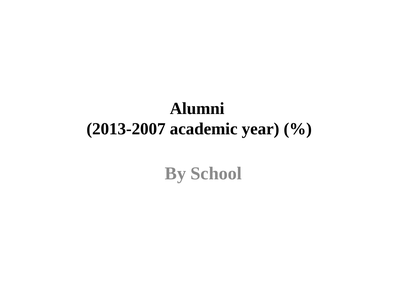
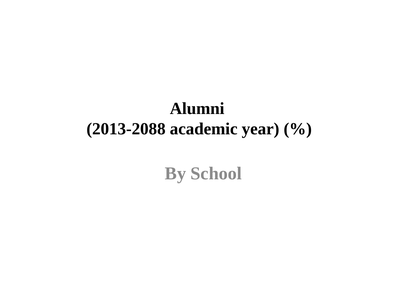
2013-2007: 2013-2007 -> 2013-2088
